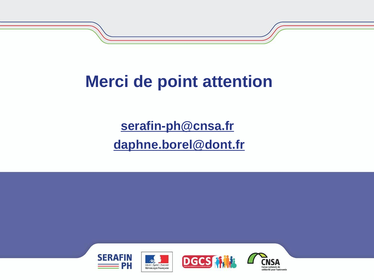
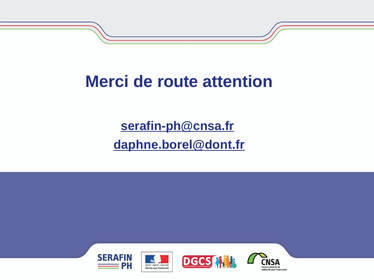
point: point -> route
